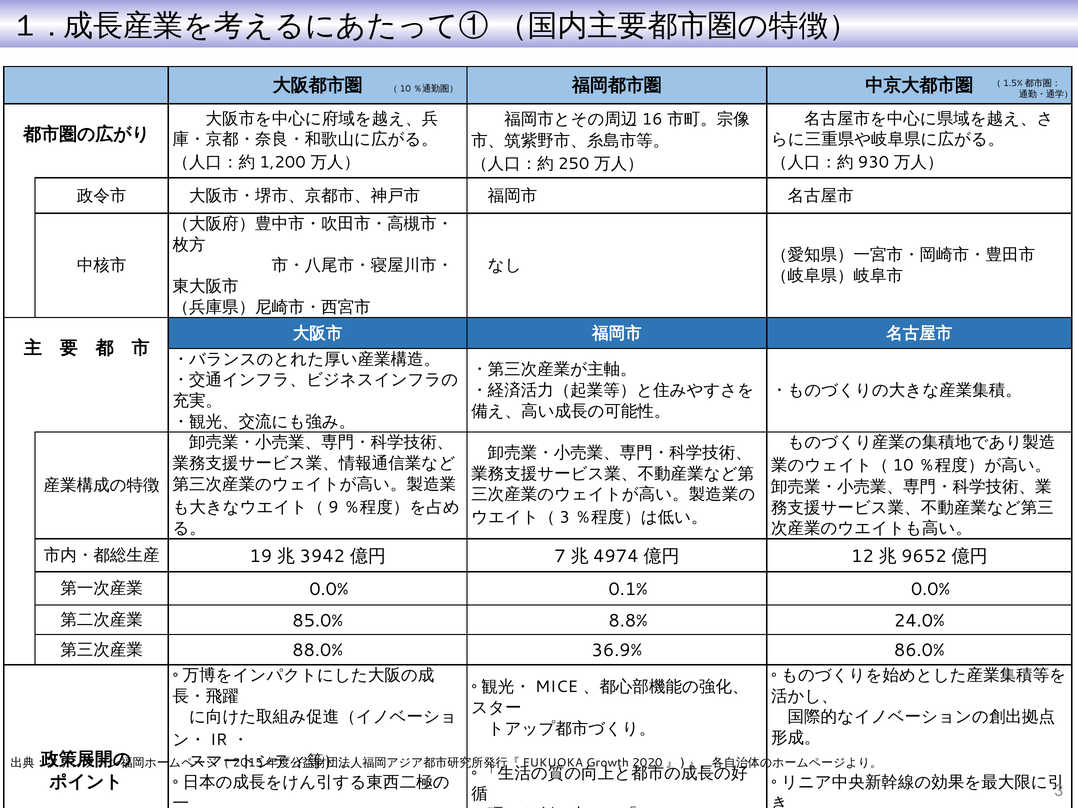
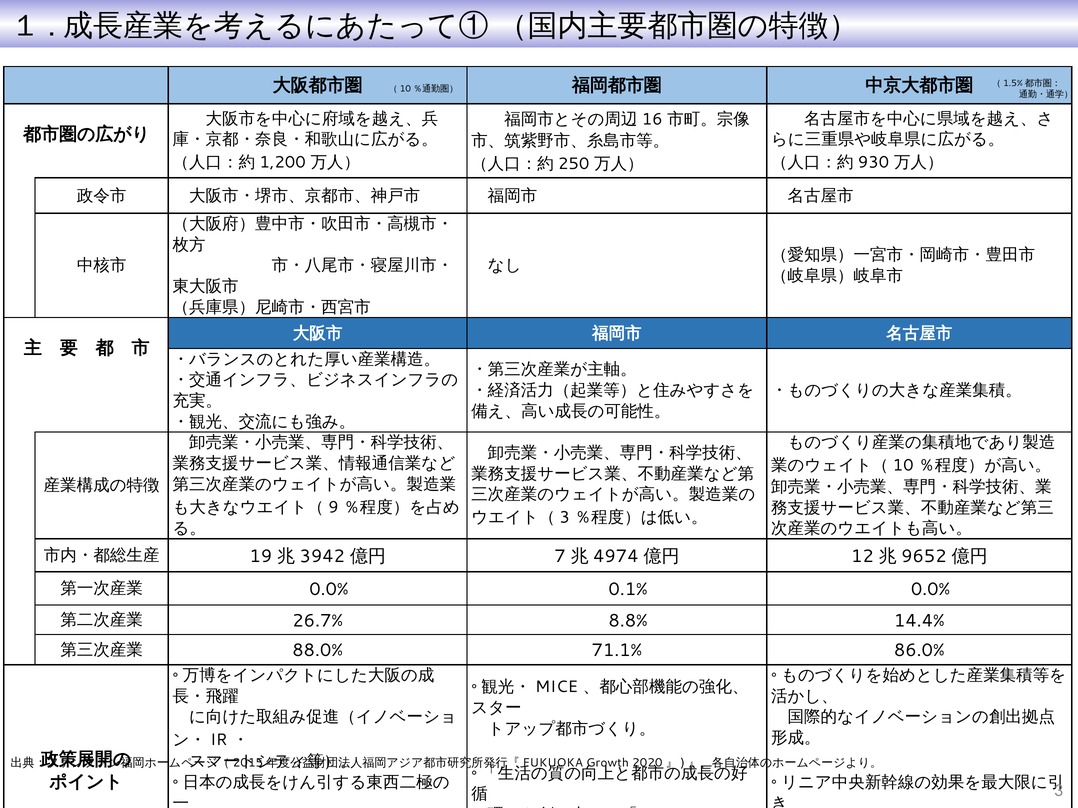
85.0%: 85.0% -> 26.7%
24.0%: 24.0% -> 14.4%
36.9%: 36.9% -> 71.1%
